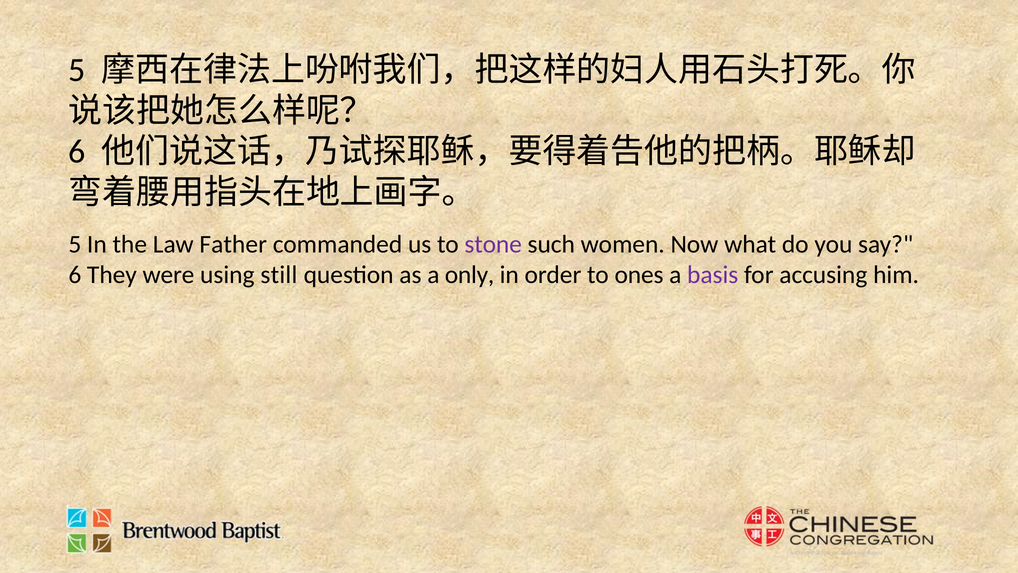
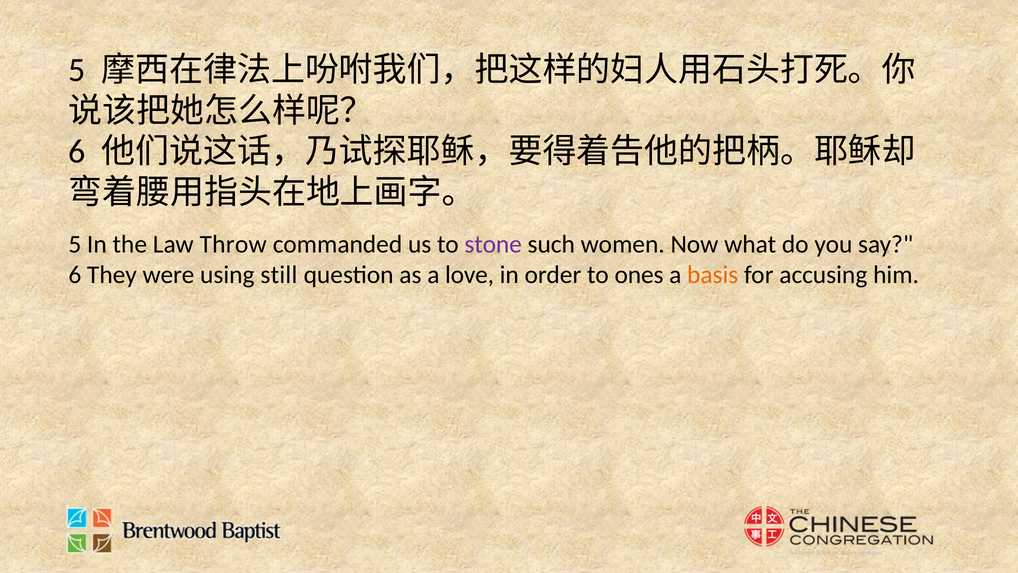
Father: Father -> Throw
only: only -> love
basis colour: purple -> orange
